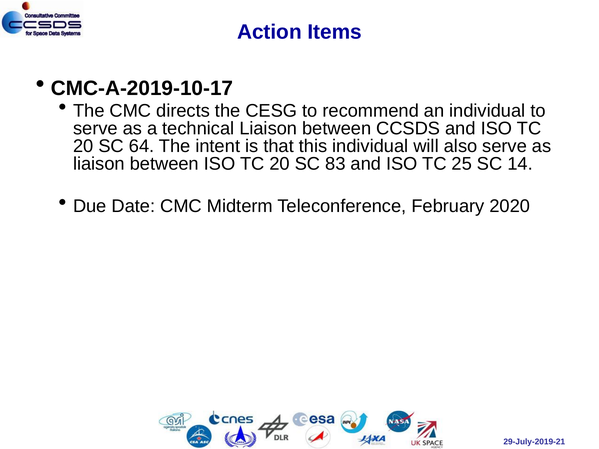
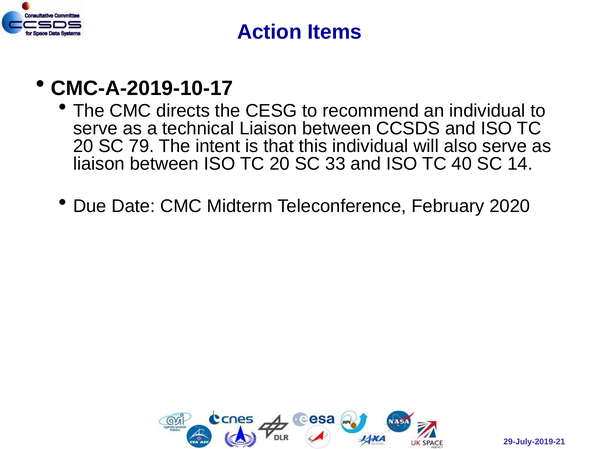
64: 64 -> 79
83: 83 -> 33
25: 25 -> 40
